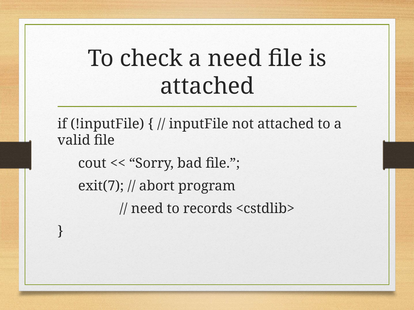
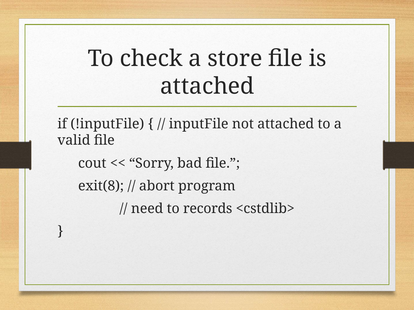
a need: need -> store
exit(7: exit(7 -> exit(8
